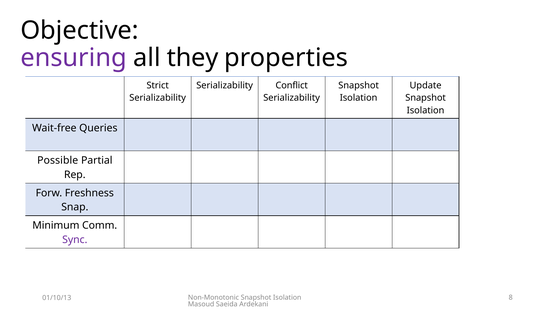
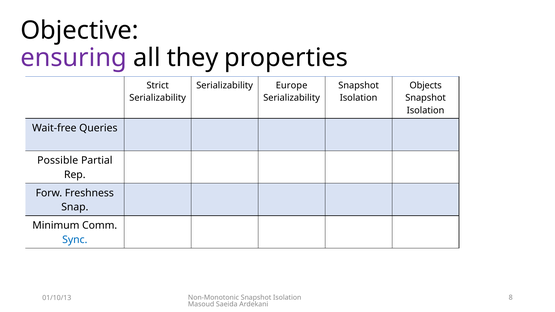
Conflict: Conflict -> Europe
Update: Update -> Objects
Sync colour: purple -> blue
